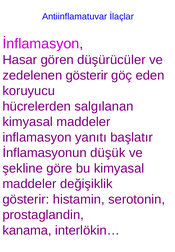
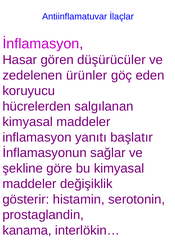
zedelenen gösterir: gösterir -> ürünler
düşük: düşük -> sağlar
